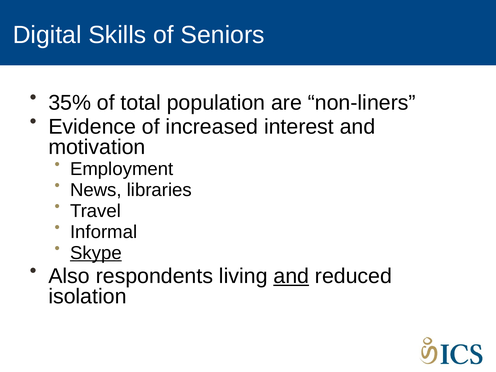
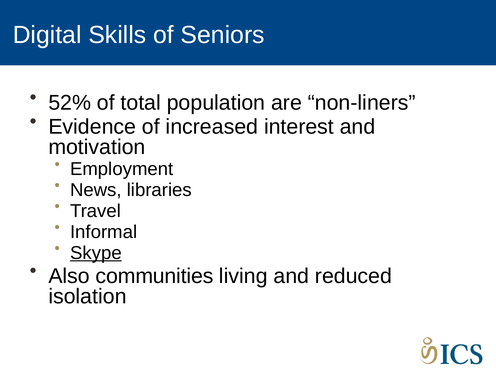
35%: 35% -> 52%
respondents: respondents -> communities
and at (291, 276) underline: present -> none
